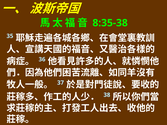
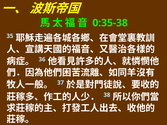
8:35-38: 8:35-38 -> 0:35-38
